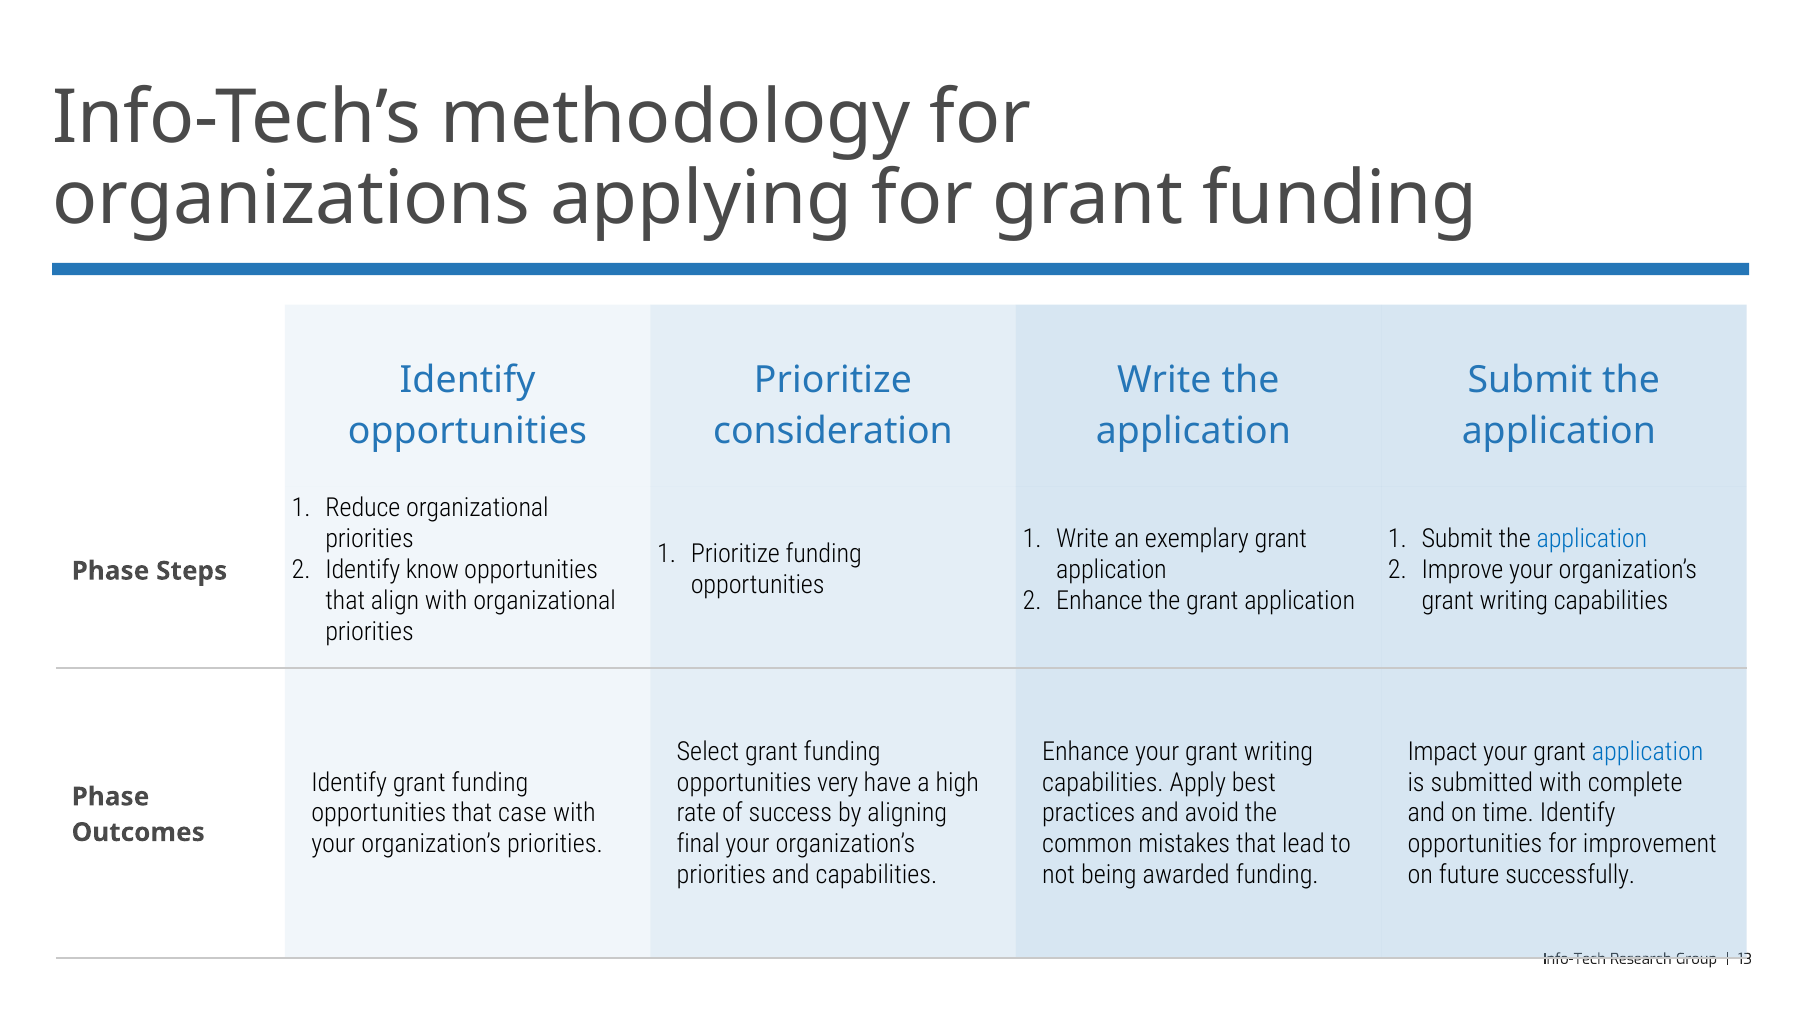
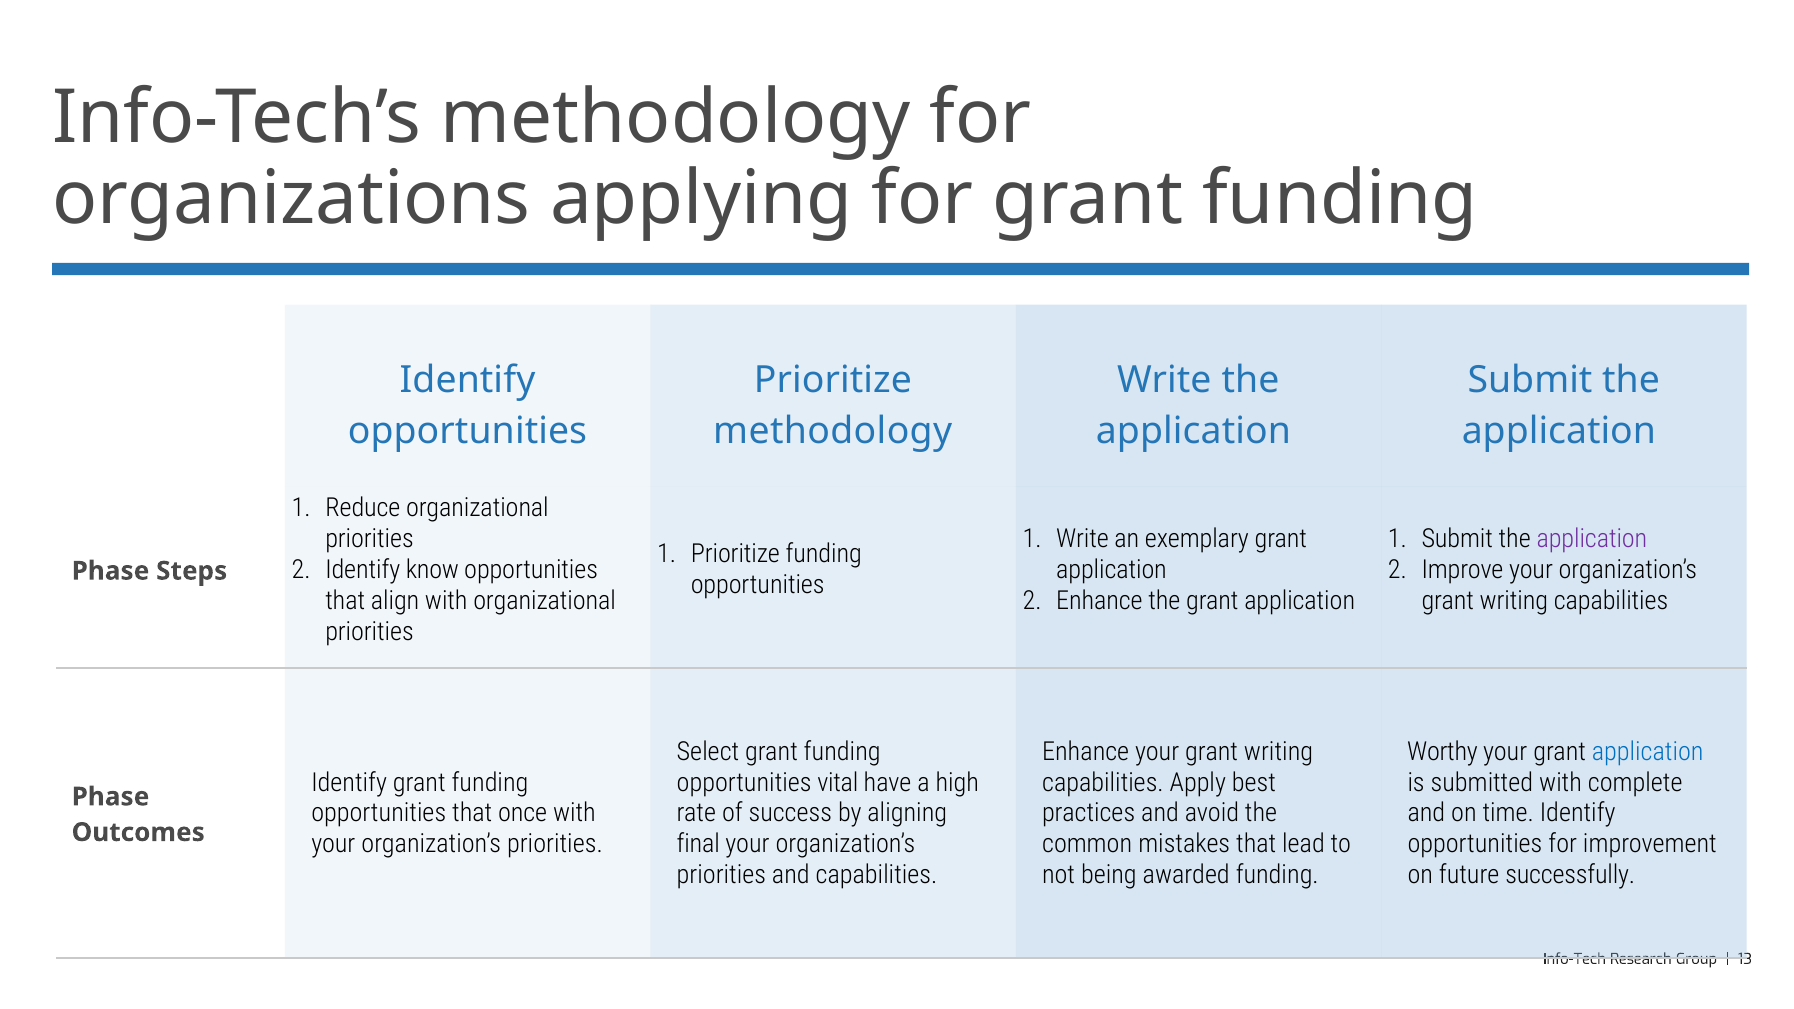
consideration at (833, 431): consideration -> methodology
application at (1592, 539) colour: blue -> purple
Impact: Impact -> Worthy
very: very -> vital
case: case -> once
